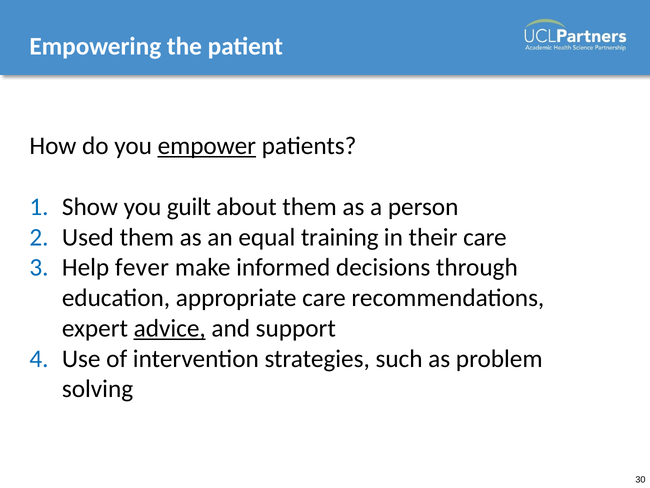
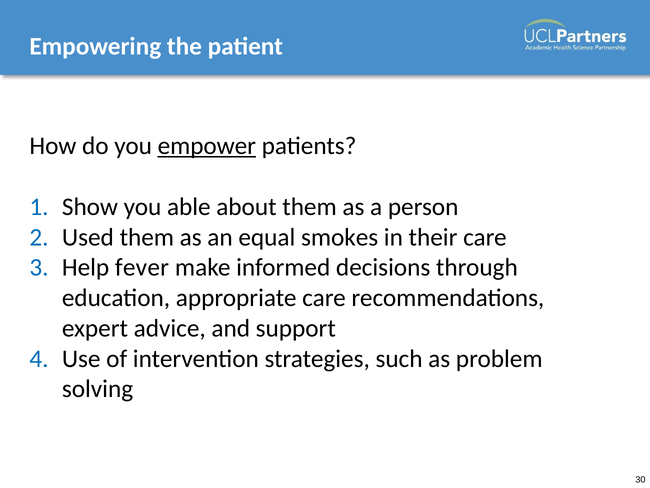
guilt: guilt -> able
training: training -> smokes
advice underline: present -> none
